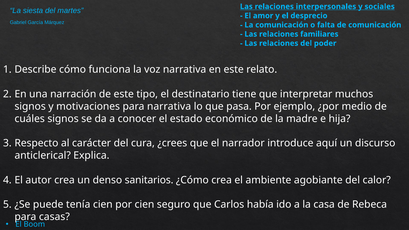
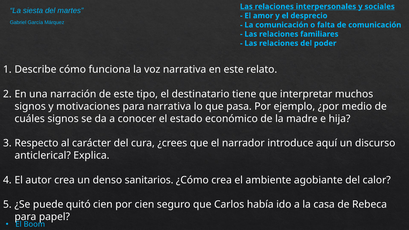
tenía: tenía -> quitó
casas: casas -> papel
